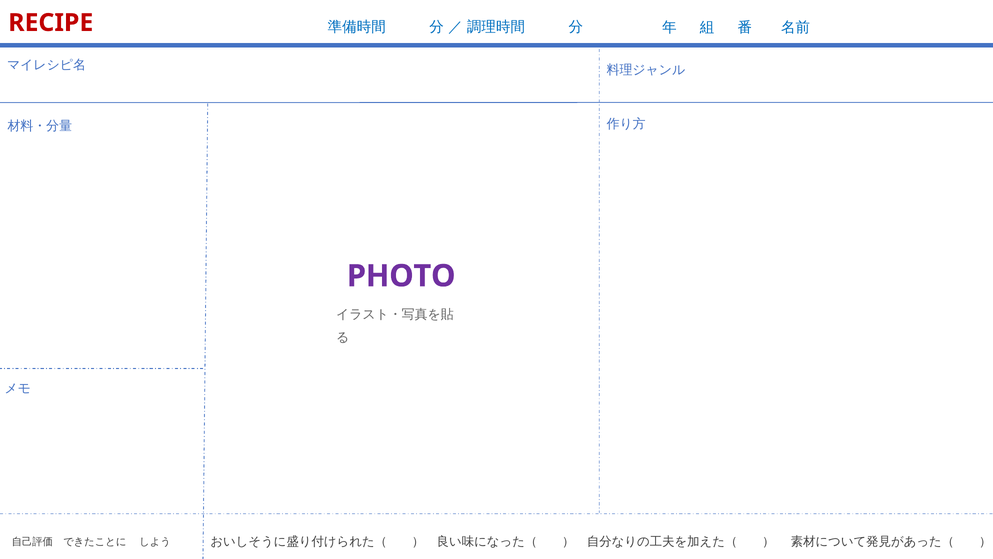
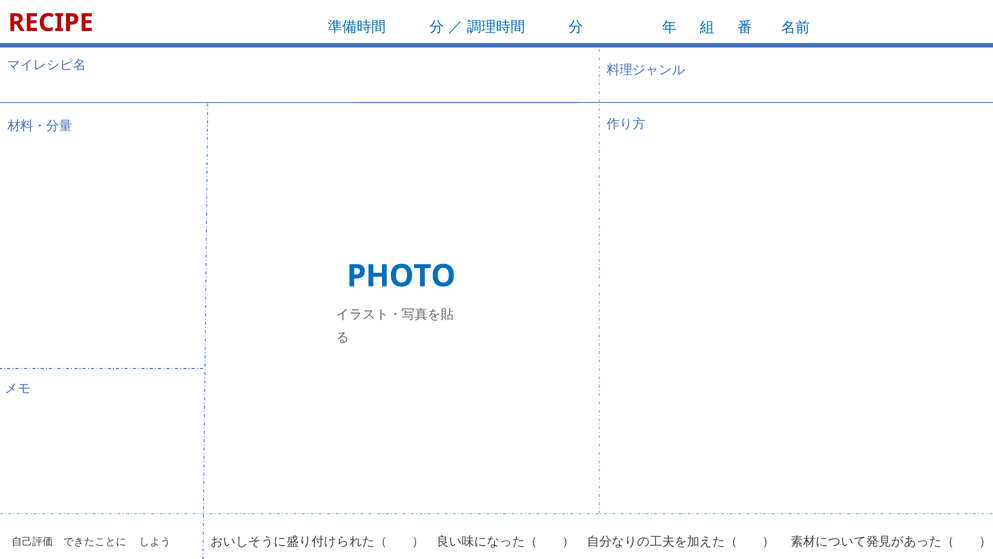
PHOTO colour: purple -> blue
